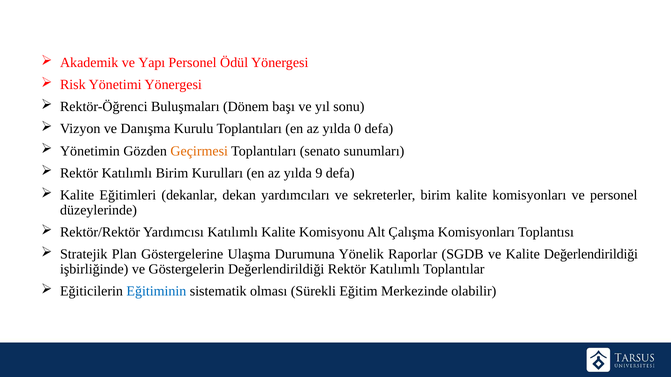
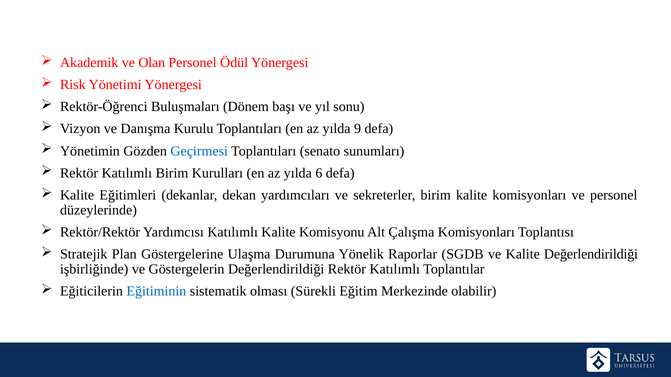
Yapı: Yapı -> Olan
0: 0 -> 9
Geçirmesi colour: orange -> blue
9: 9 -> 6
